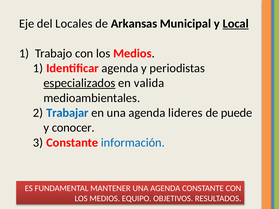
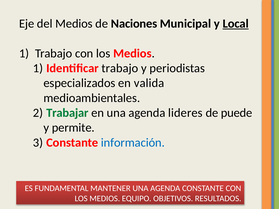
del Locales: Locales -> Medios
Arkansas: Arkansas -> Naciones
Identificar agenda: agenda -> trabajo
especializados underline: present -> none
Trabajar colour: blue -> green
conocer: conocer -> permite
